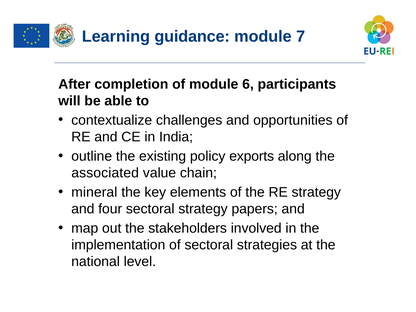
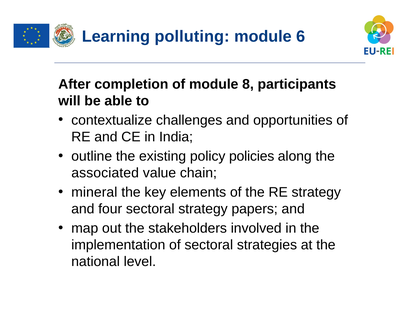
guidance: guidance -> polluting
7: 7 -> 6
6: 6 -> 8
exports: exports -> policies
